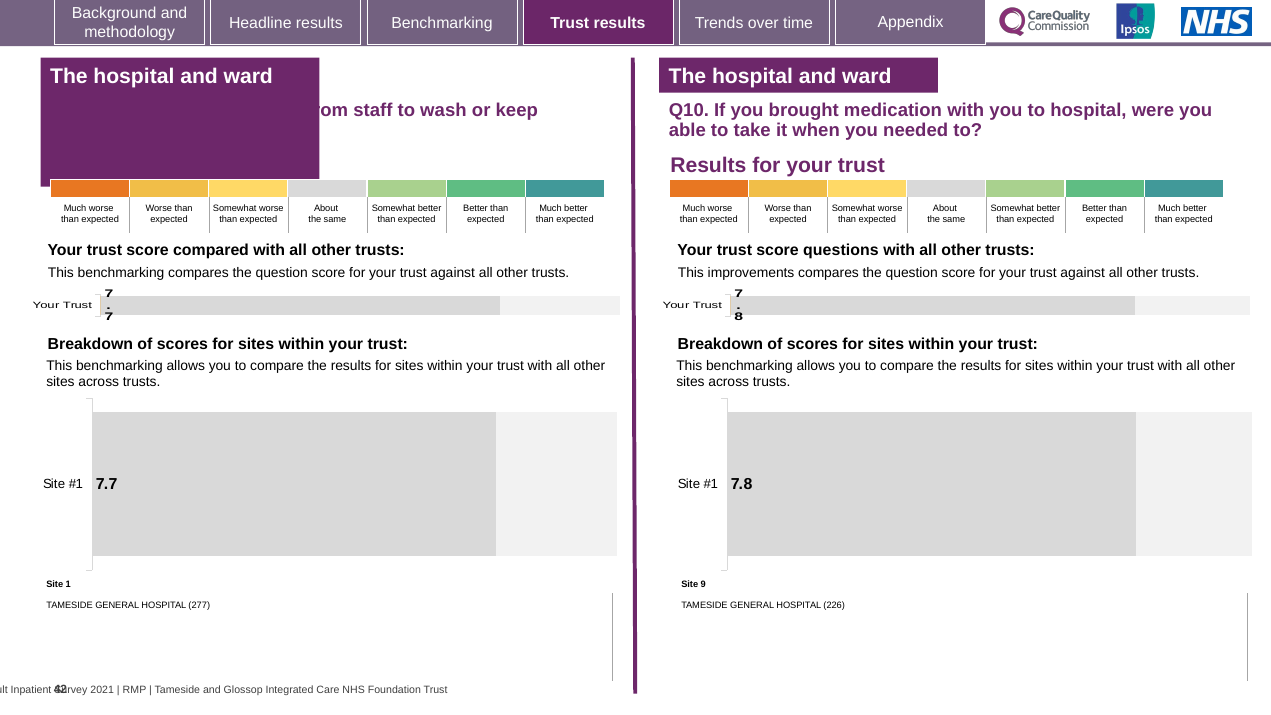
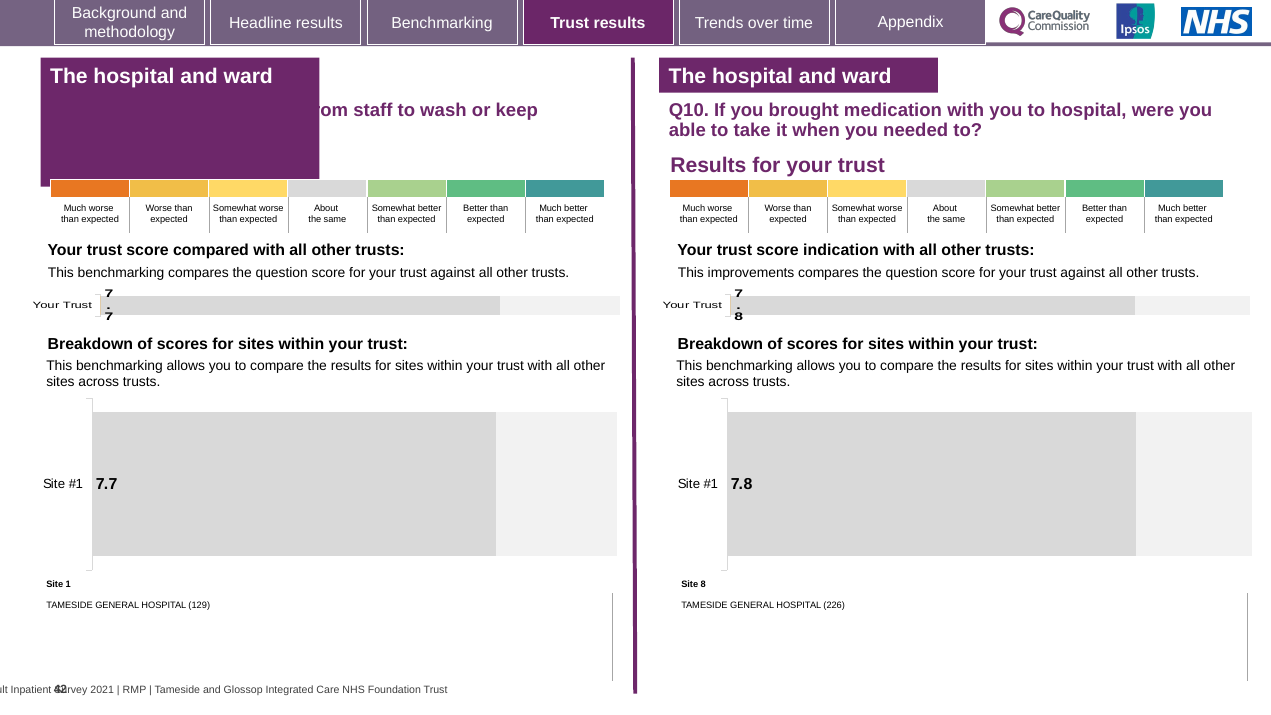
questions: questions -> indication
Site 9: 9 -> 8
277: 277 -> 129
